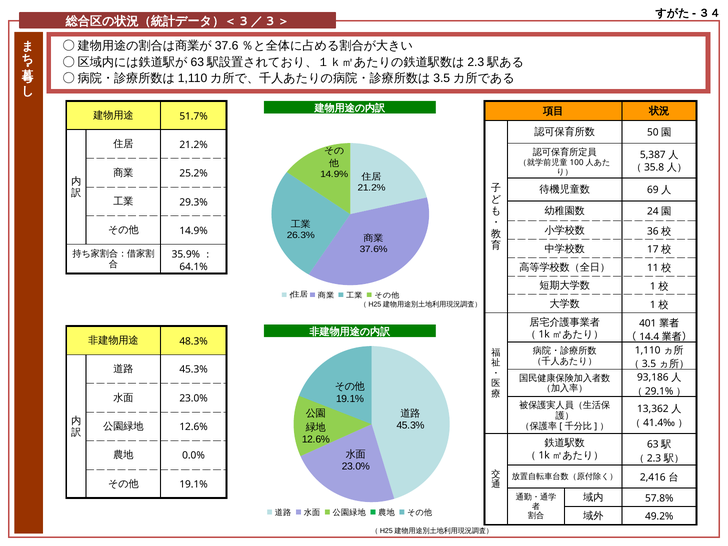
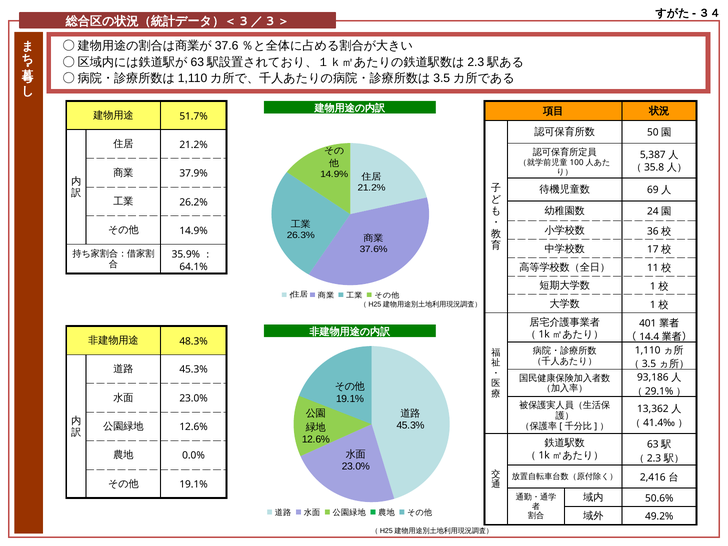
25.2%: 25.2% -> 37.9%
29.3%: 29.3% -> 26.2%
57.8%: 57.8% -> 50.6%
